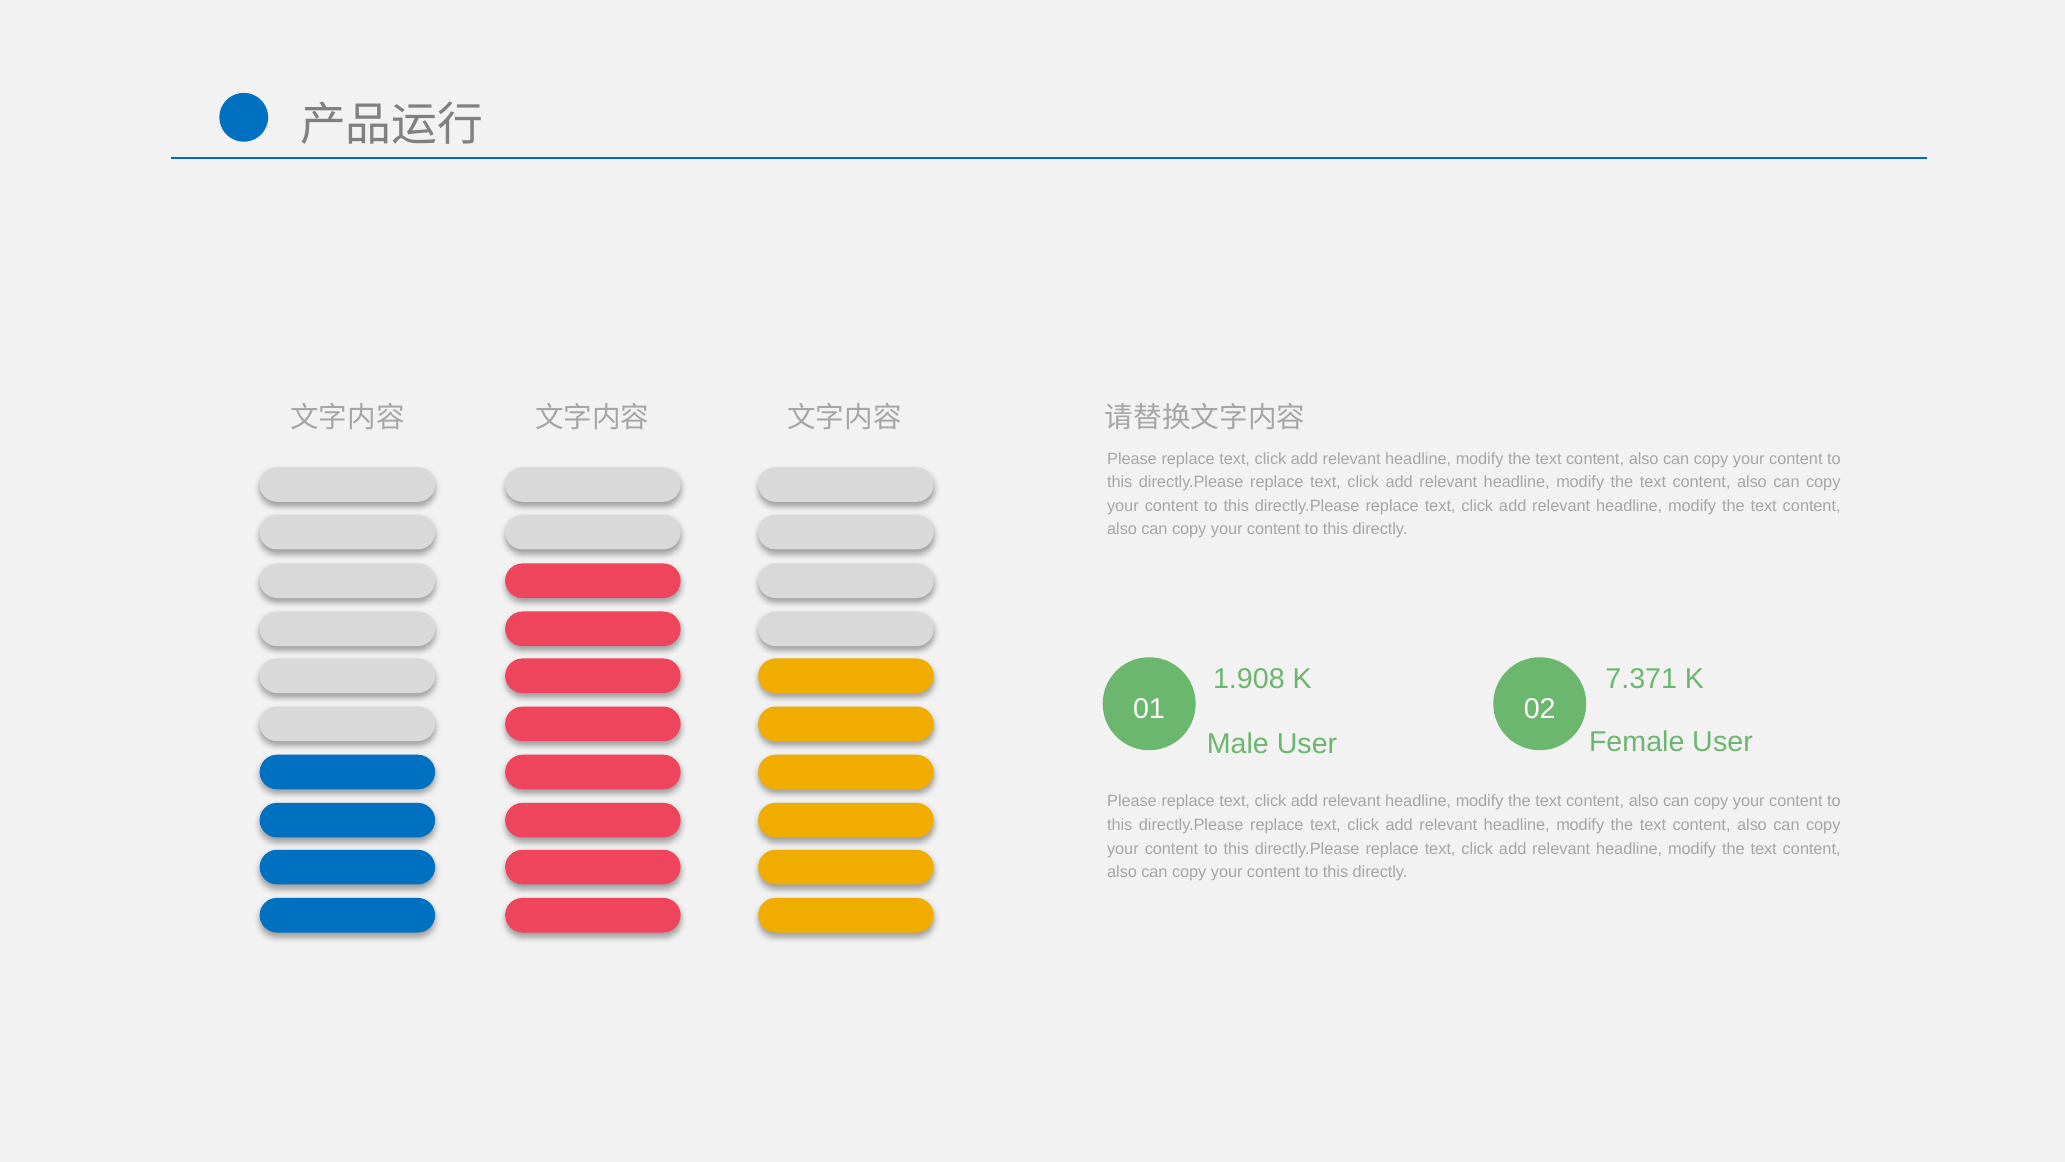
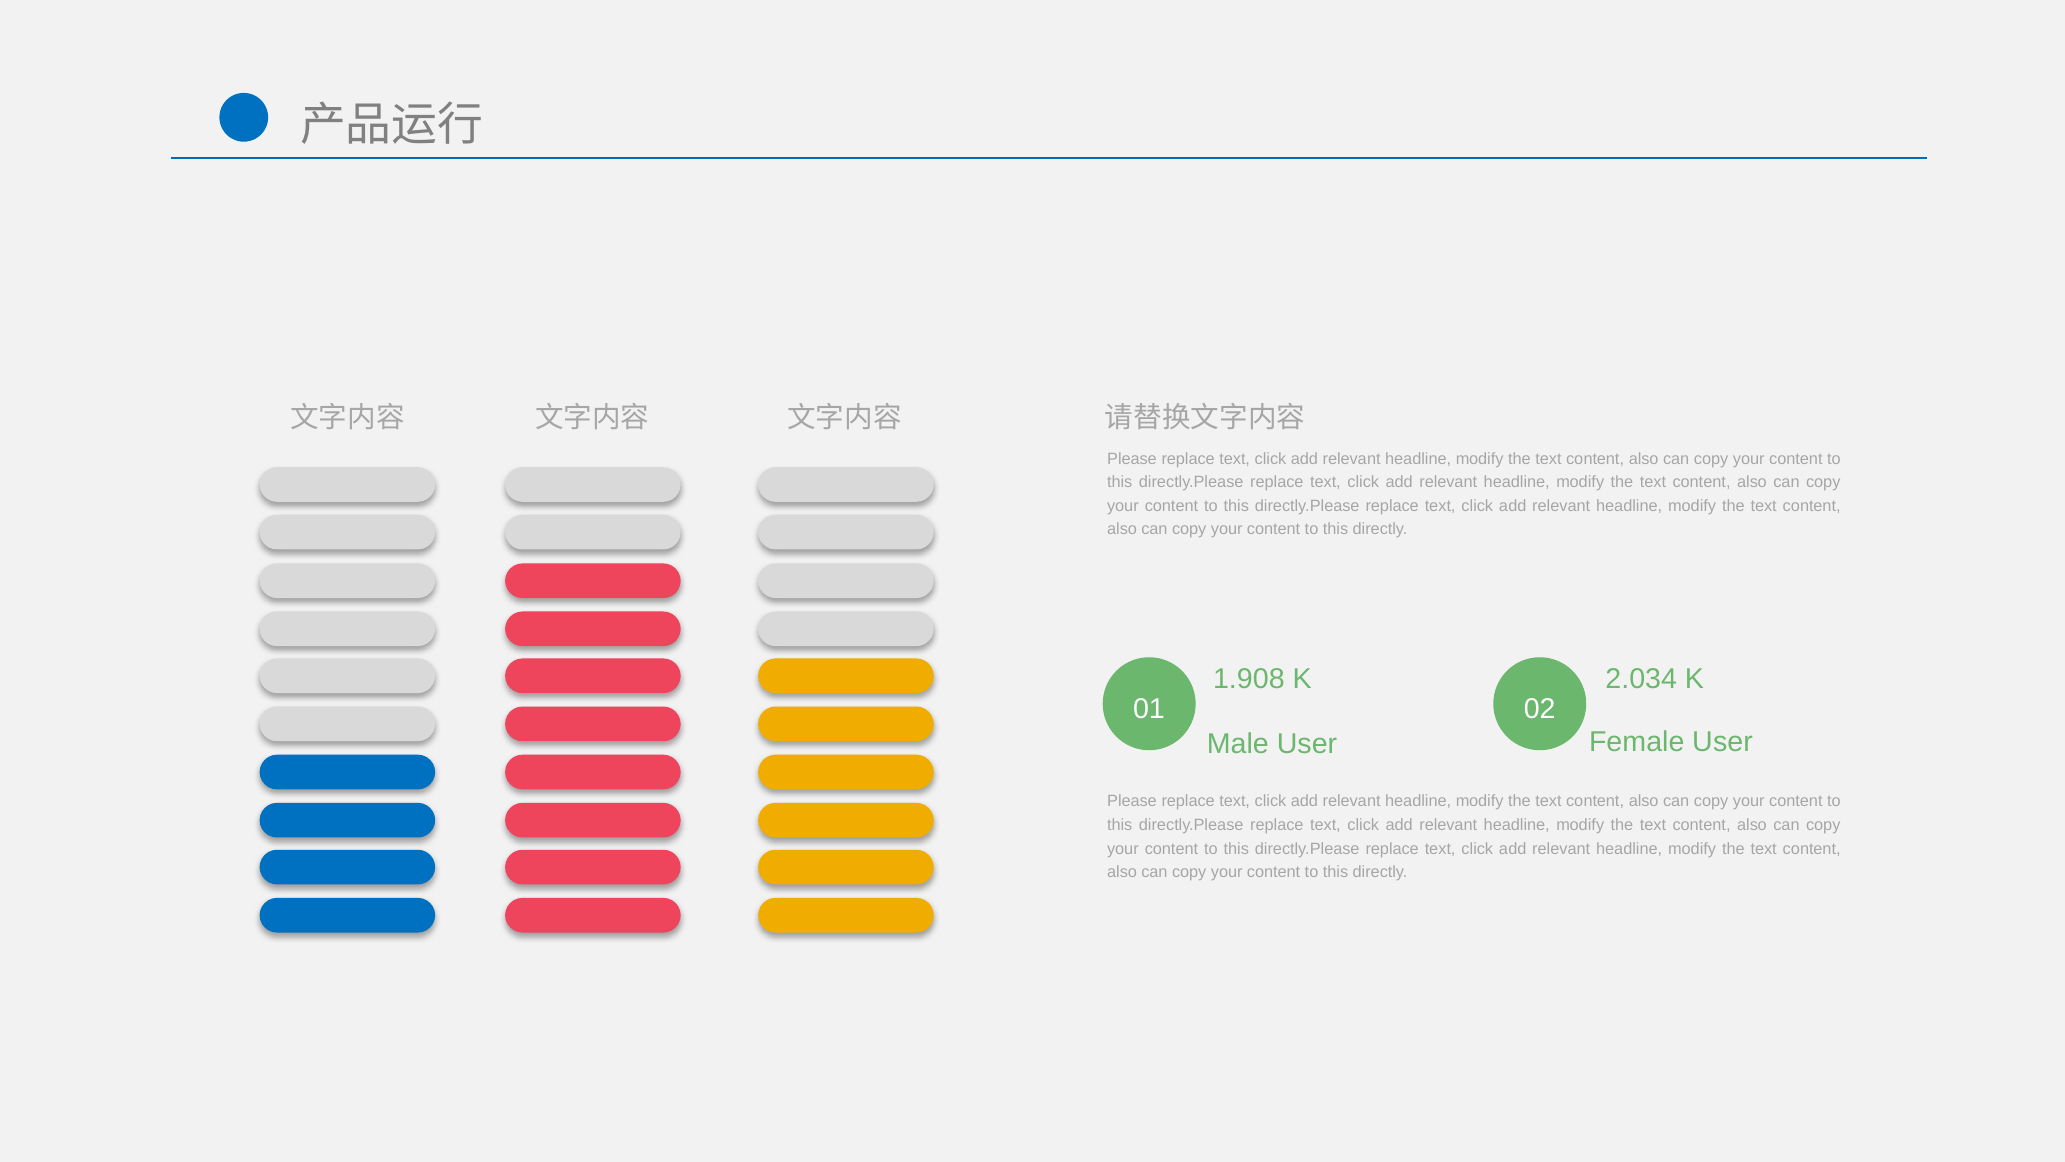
7.371: 7.371 -> 2.034
